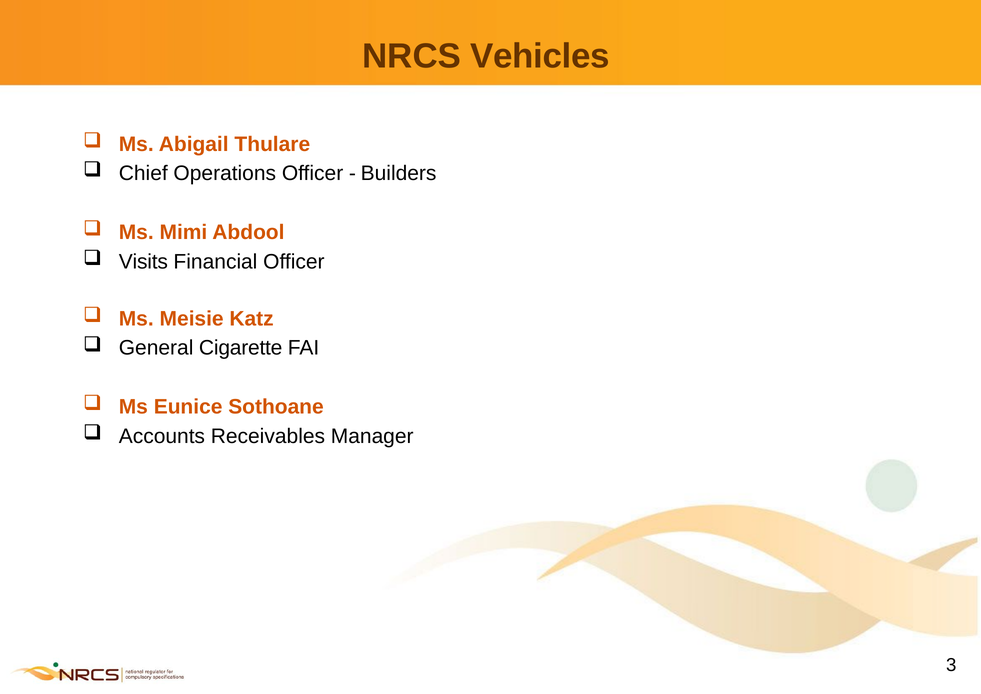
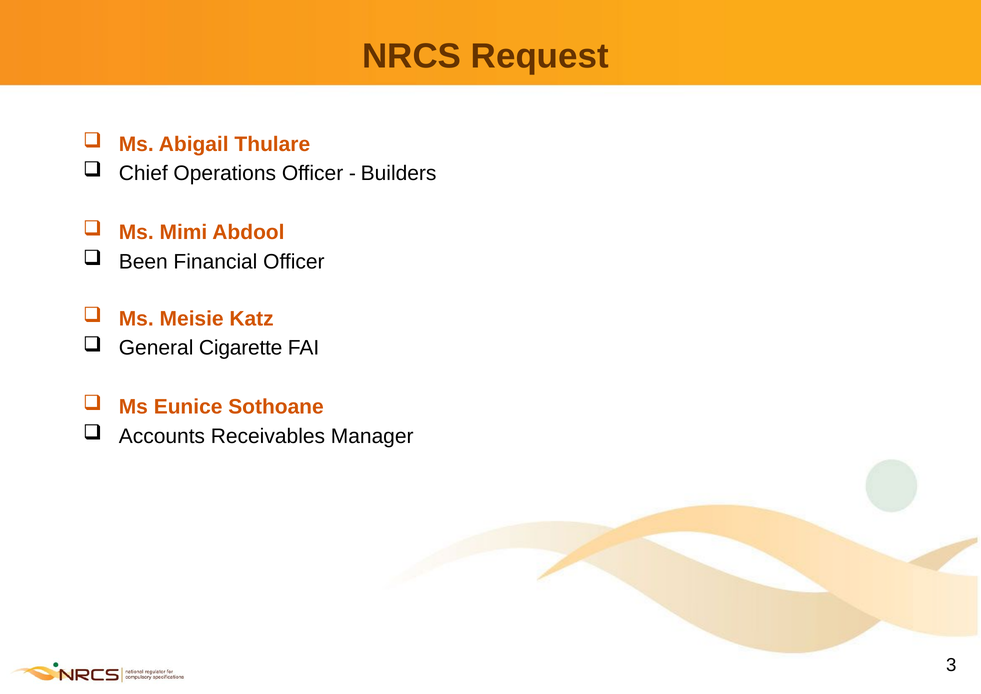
Vehicles: Vehicles -> Request
Visits: Visits -> Been
